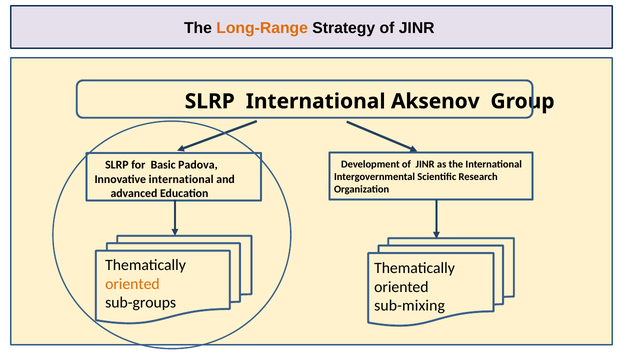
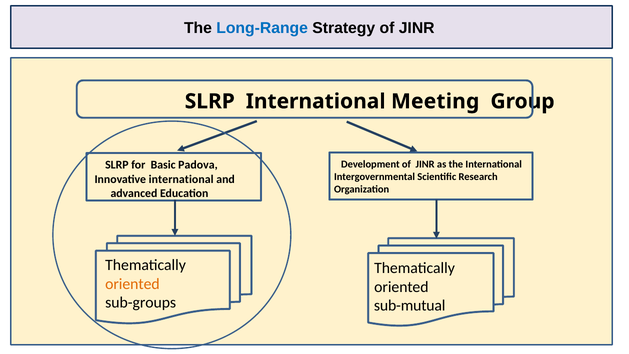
Long-Range colour: orange -> blue
Aksenov: Aksenov -> Meeting
sub-mixing: sub-mixing -> sub-mutual
